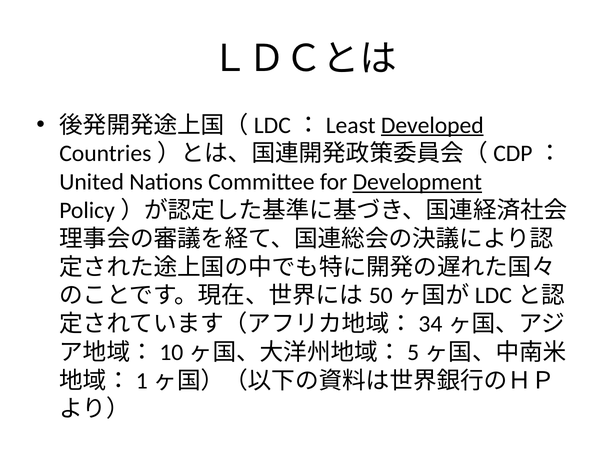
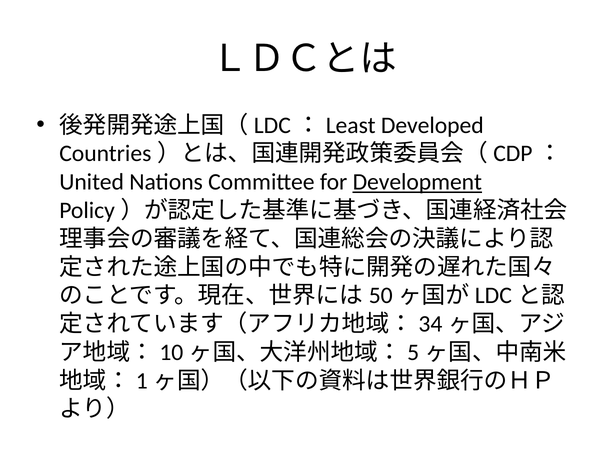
Developed underline: present -> none
